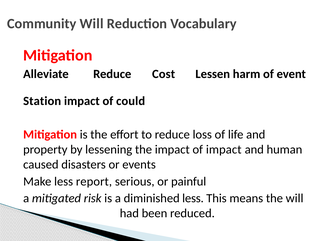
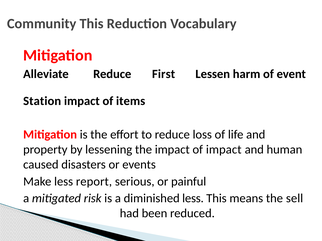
Community Will: Will -> This
Cost: Cost -> First
could: could -> items
the will: will -> sell
